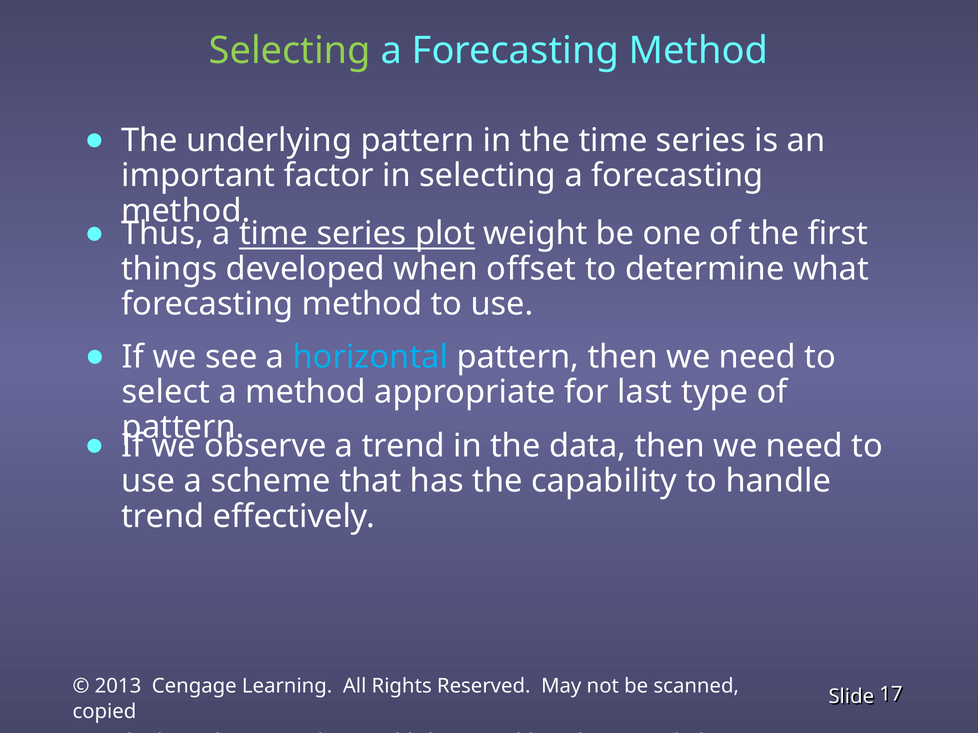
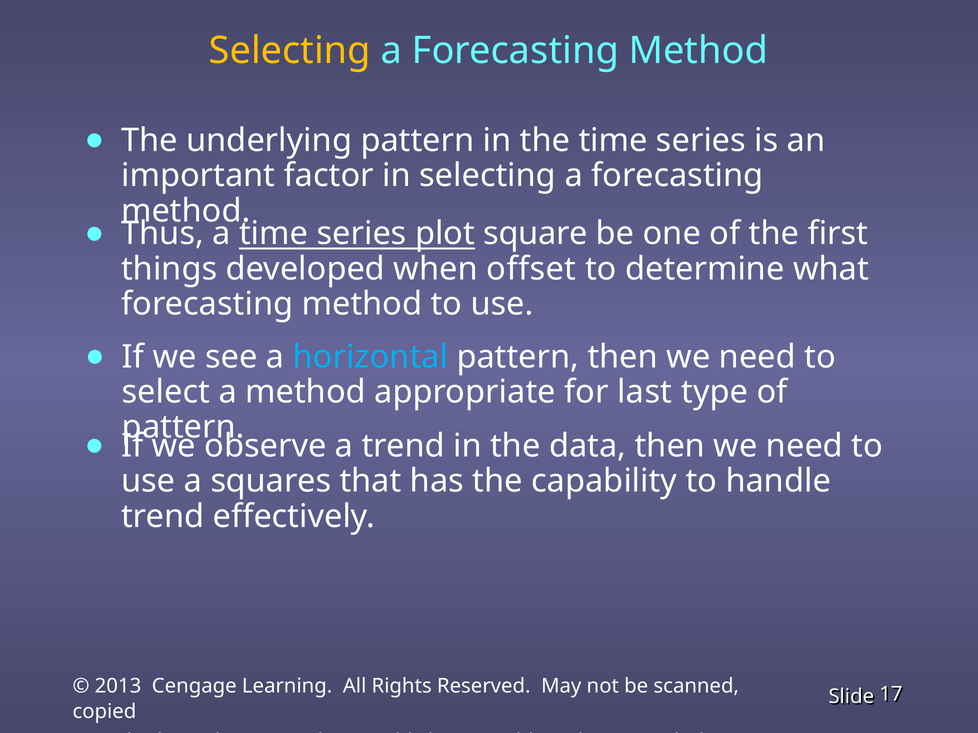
Selecting at (290, 51) colour: light green -> yellow
weight: weight -> square
scheme: scheme -> squares
